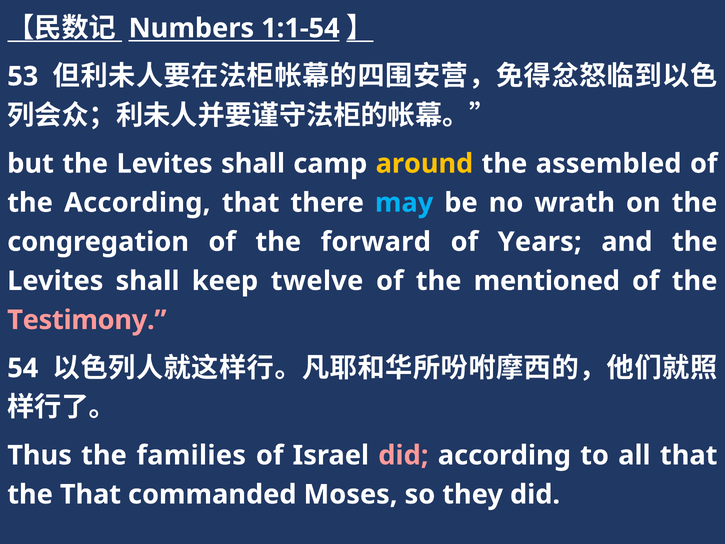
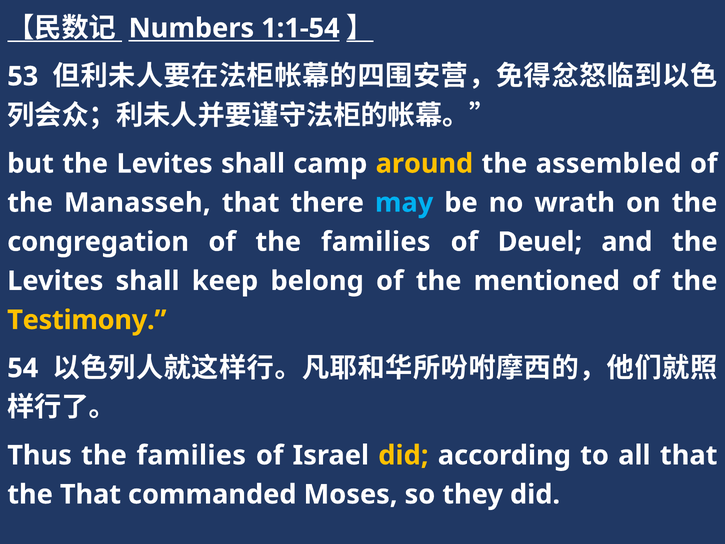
the According: According -> Manasseh
of the forward: forward -> families
Years: Years -> Deuel
twelve: twelve -> belong
Testimony colour: pink -> yellow
did at (403, 455) colour: pink -> yellow
